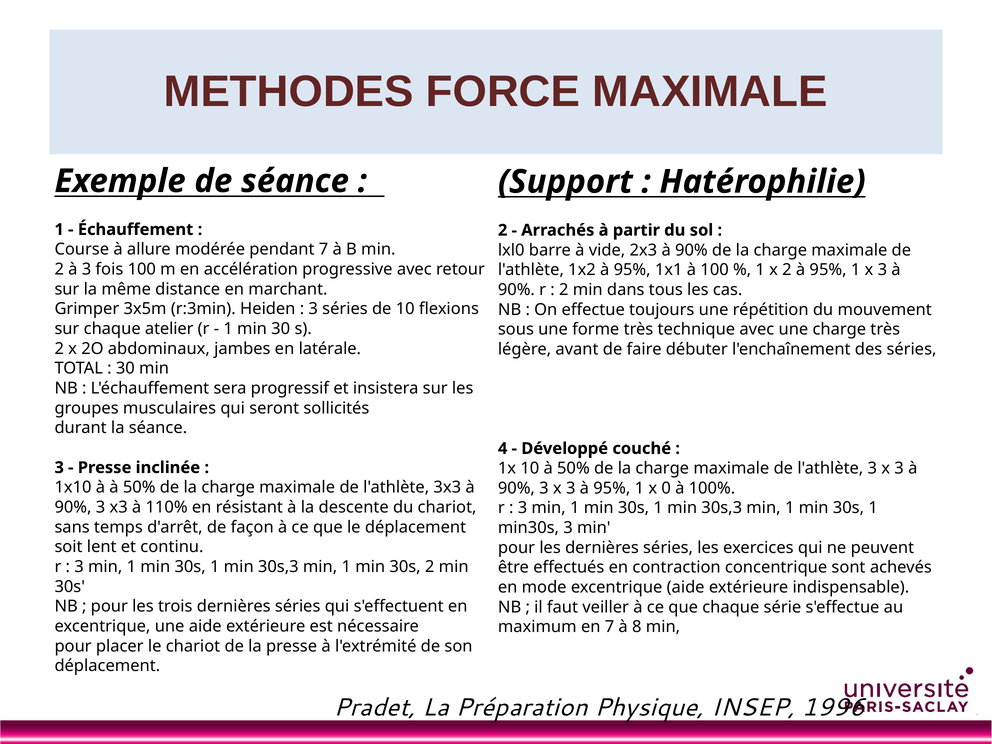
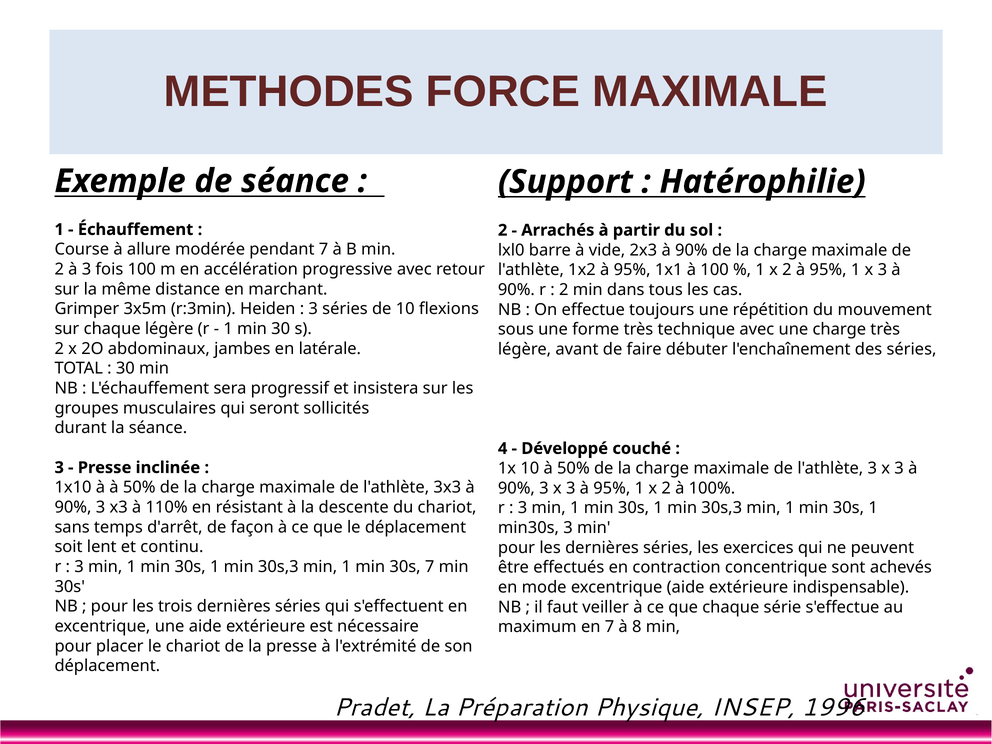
chaque atelier: atelier -> légère
95% 1 x 0: 0 -> 2
30s 2: 2 -> 7
